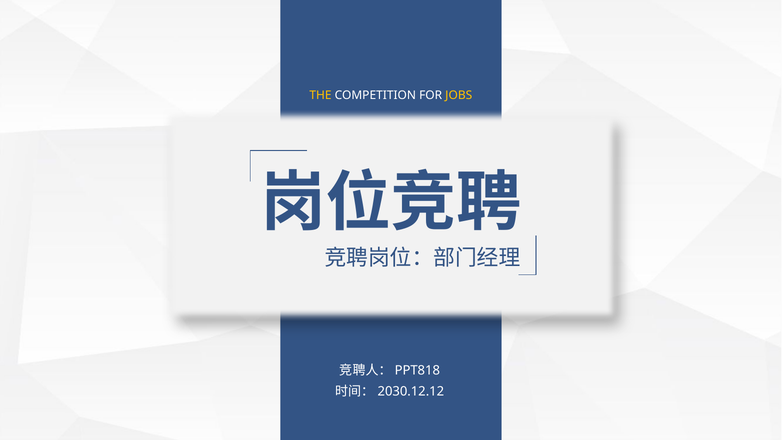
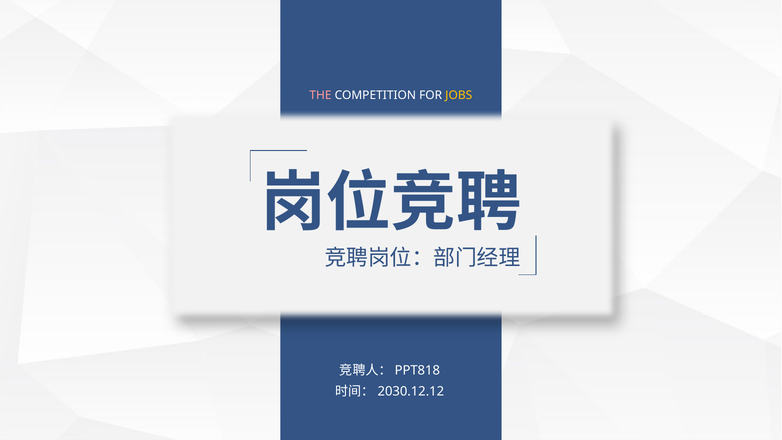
THE colour: yellow -> pink
